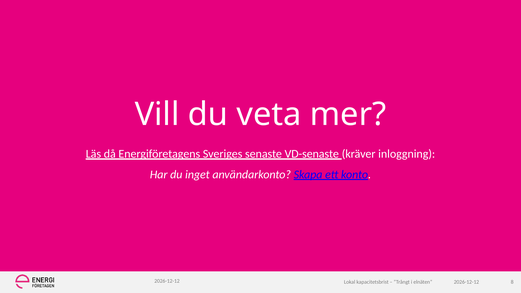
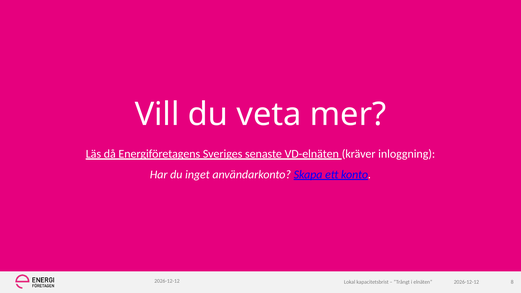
VD-senaste: VD-senaste -> VD-elnäten
